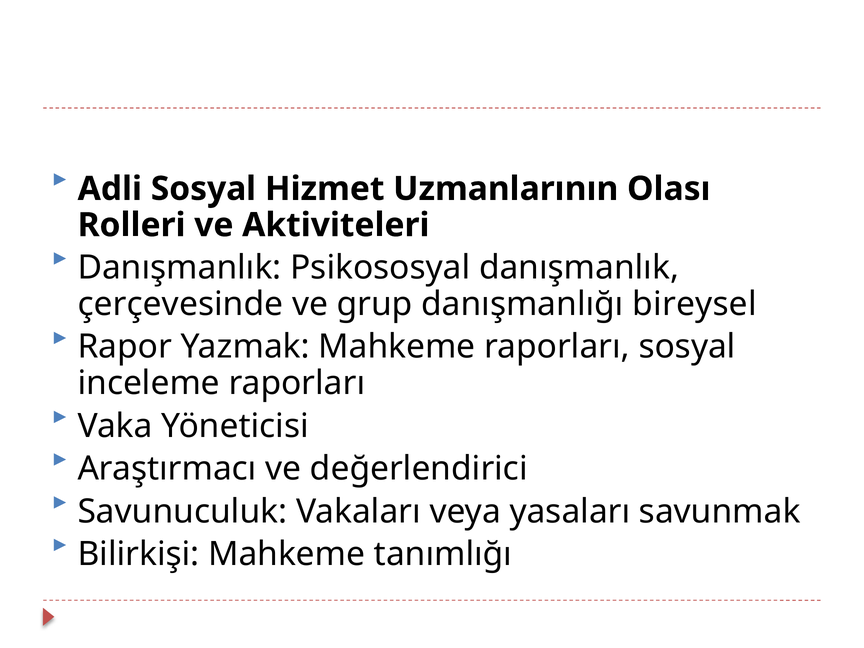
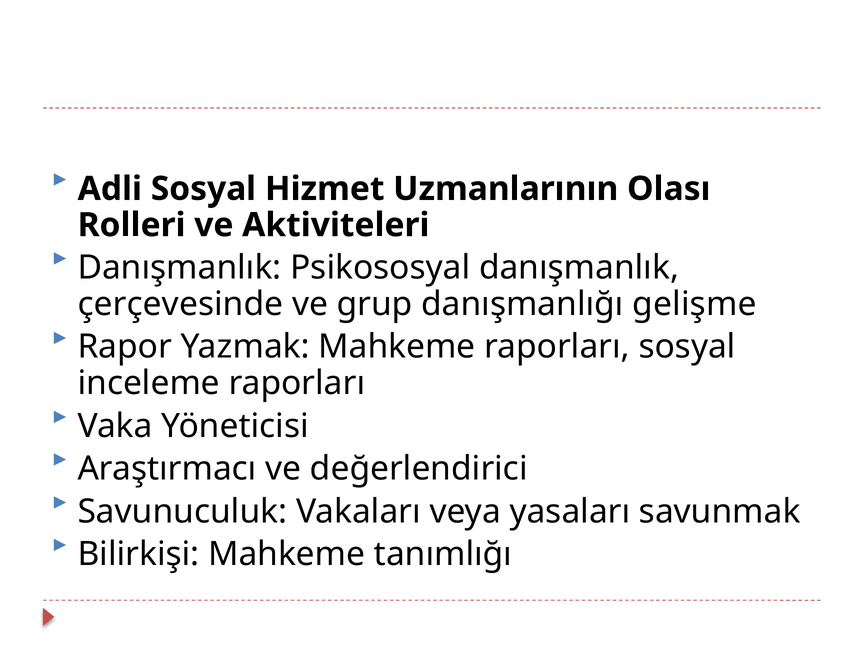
bireysel: bireysel -> gelişme
